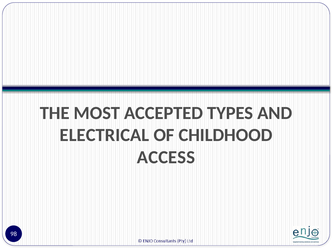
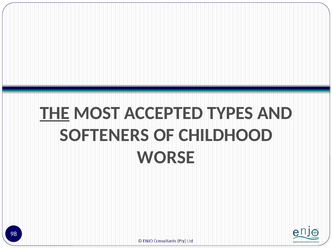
THE underline: none -> present
ELECTRICAL: ELECTRICAL -> SOFTENERS
ACCESS: ACCESS -> WORSE
